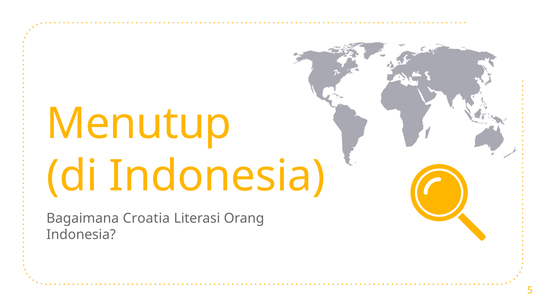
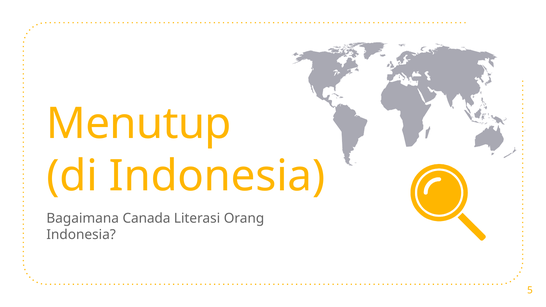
Croatia: Croatia -> Canada
